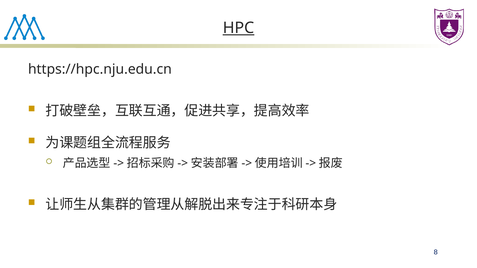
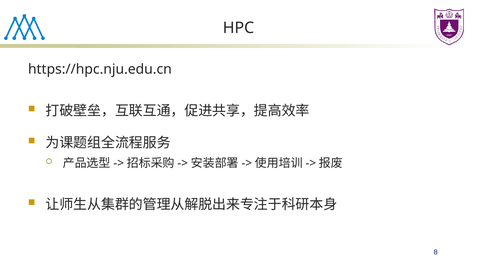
HPC underline: present -> none
